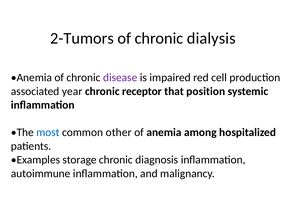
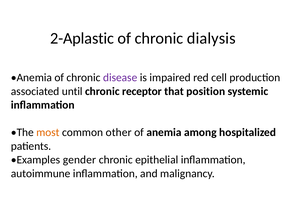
2-Tumors: 2-Tumors -> 2-Aplastic
year: year -> until
most colour: blue -> orange
storage: storage -> gender
diagnosis: diagnosis -> epithelial
